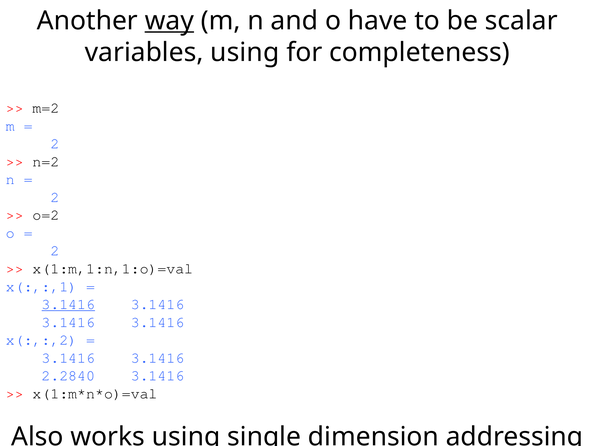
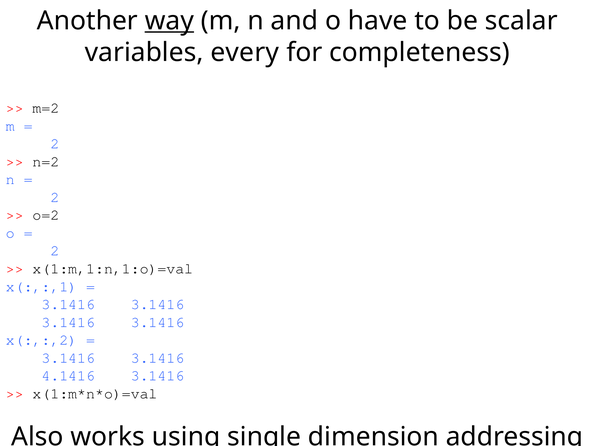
variables using: using -> every
3.1416 at (68, 304) underline: present -> none
2.2840: 2.2840 -> 4.1416
